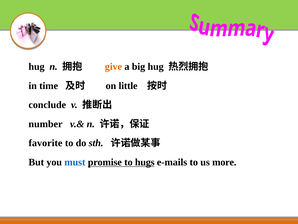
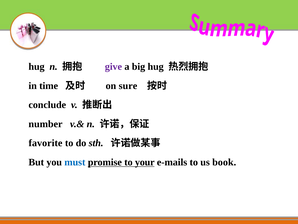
give colour: orange -> purple
little: little -> sure
hugs: hugs -> your
more: more -> book
